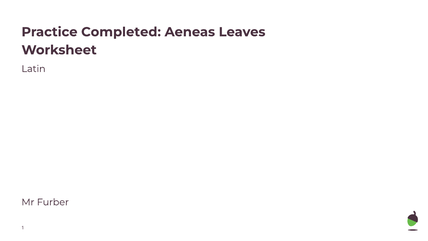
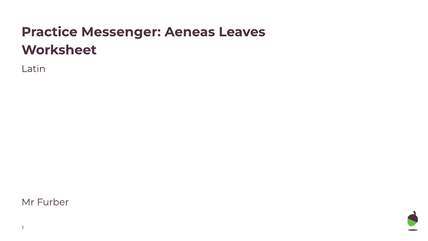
Completed: Completed -> Messenger
